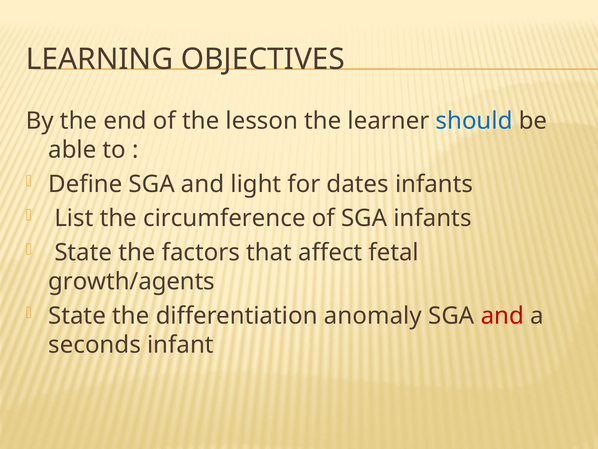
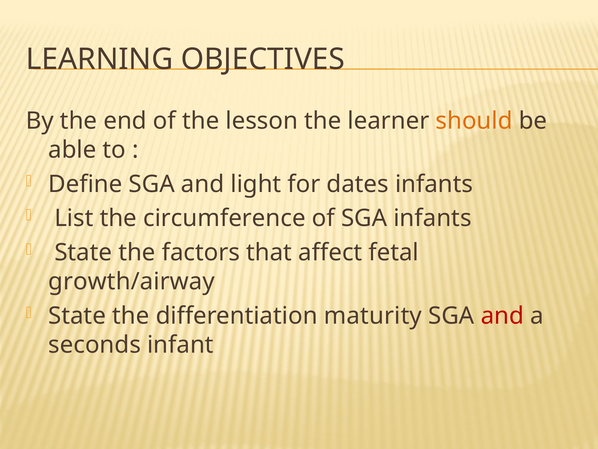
should colour: blue -> orange
growth/agents: growth/agents -> growth/airway
anomaly: anomaly -> maturity
